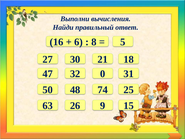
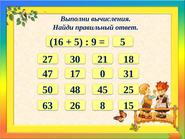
6 at (79, 42): 6 -> 5
8: 8 -> 9
32: 32 -> 17
74: 74 -> 45
9: 9 -> 8
